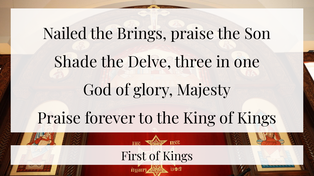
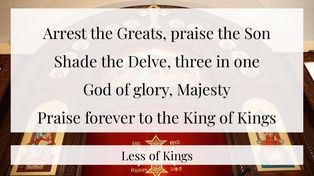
Nailed: Nailed -> Arrest
Brings: Brings -> Greats
First: First -> Less
